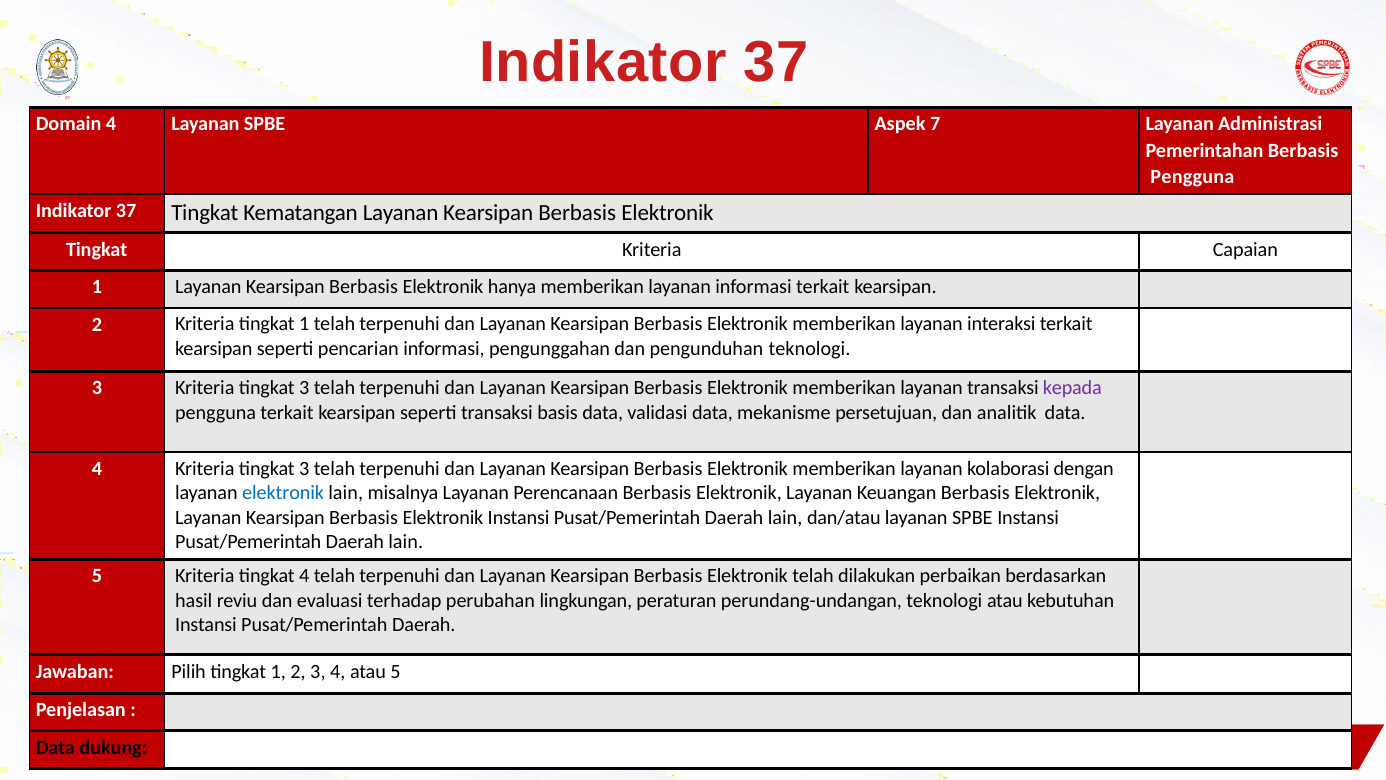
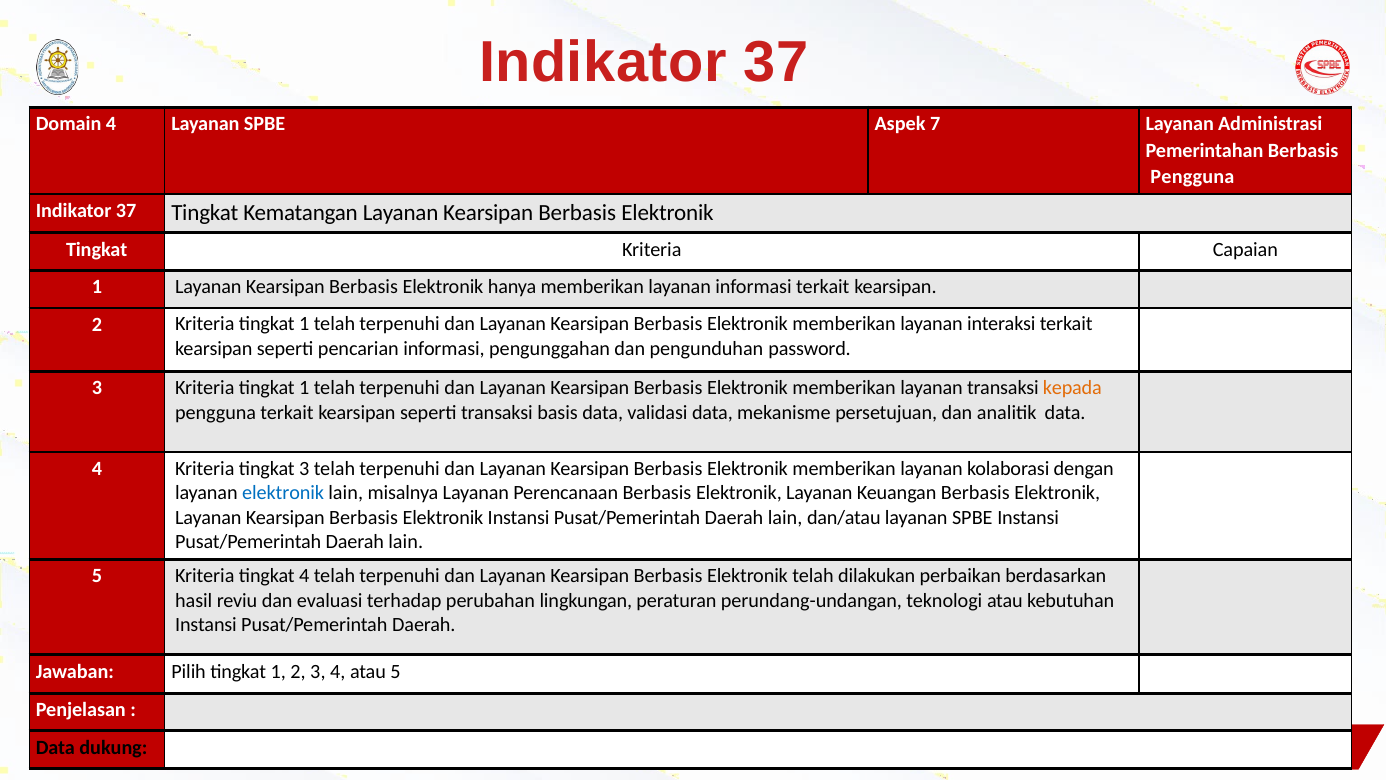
pengunduhan teknologi: teknologi -> password
3 Kriteria tingkat 3: 3 -> 1
kepada colour: purple -> orange
